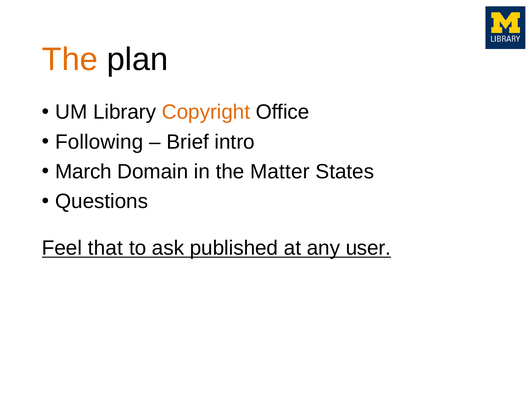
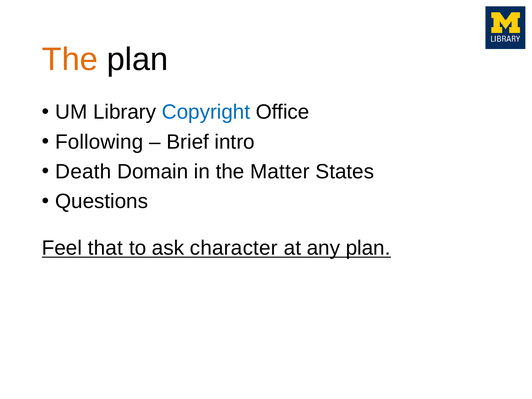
Copyright colour: orange -> blue
March: March -> Death
published: published -> character
any user: user -> plan
